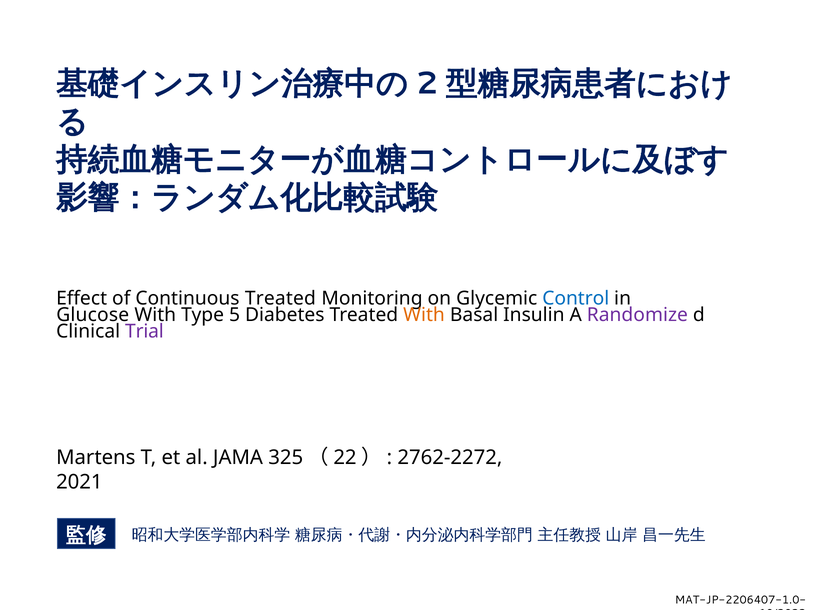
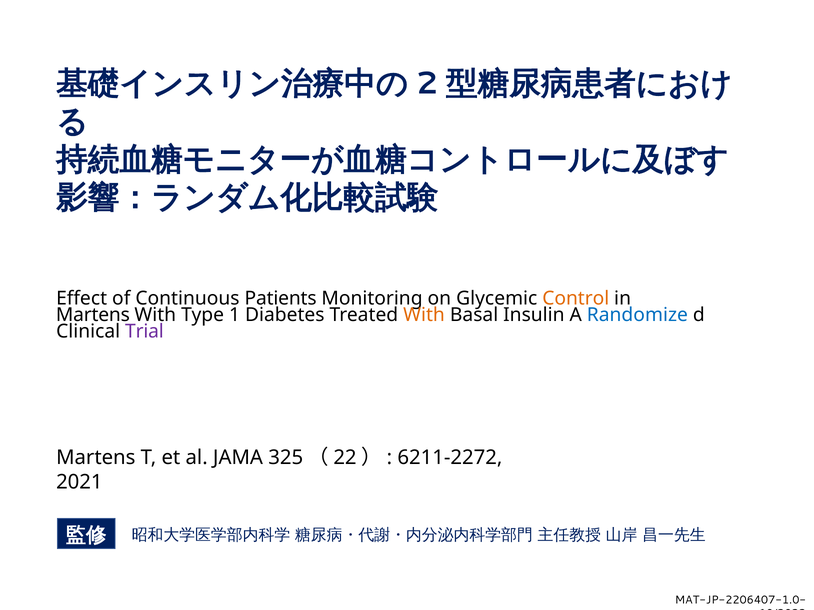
Continuous Treated: Treated -> Patients
Control colour: blue -> orange
Glucose at (93, 315): Glucose -> Martens
5: 5 -> 1
Randomize colour: purple -> blue
2762-2272: 2762-2272 -> 6211-2272
